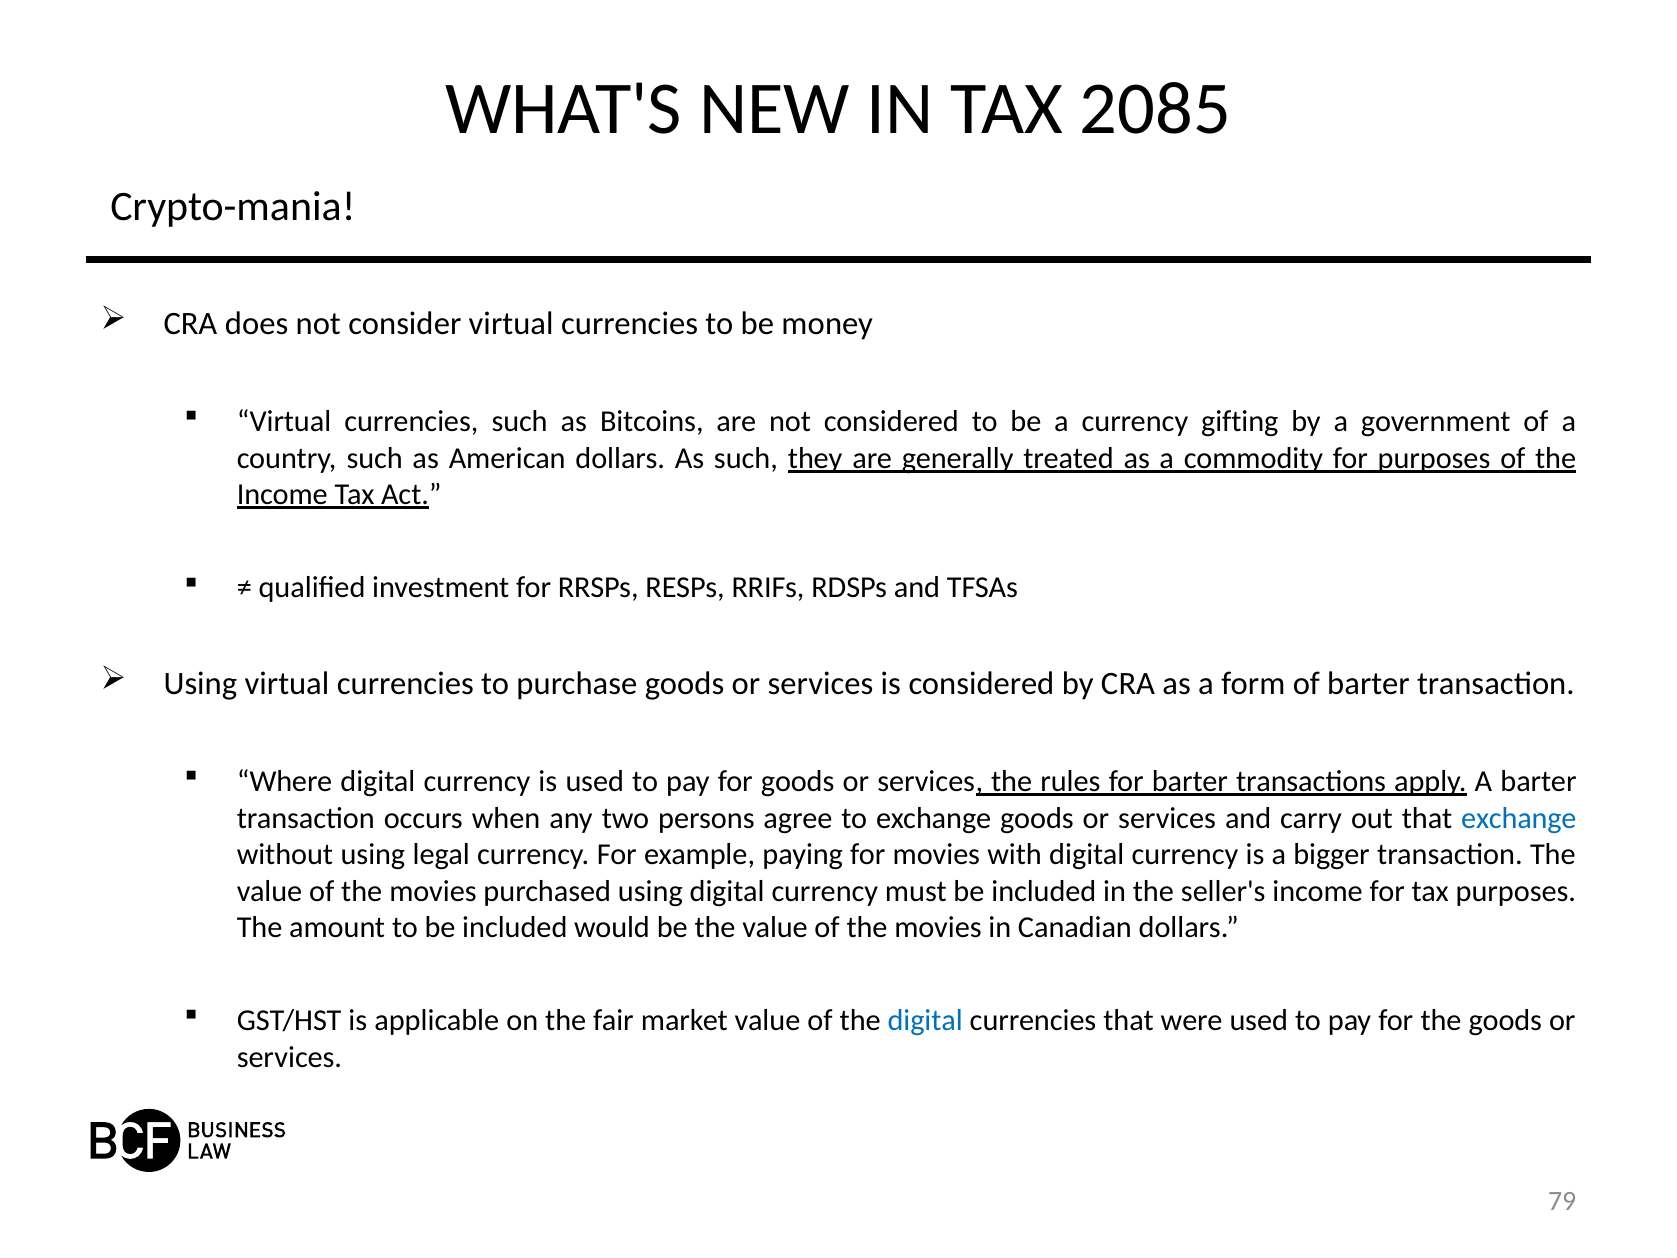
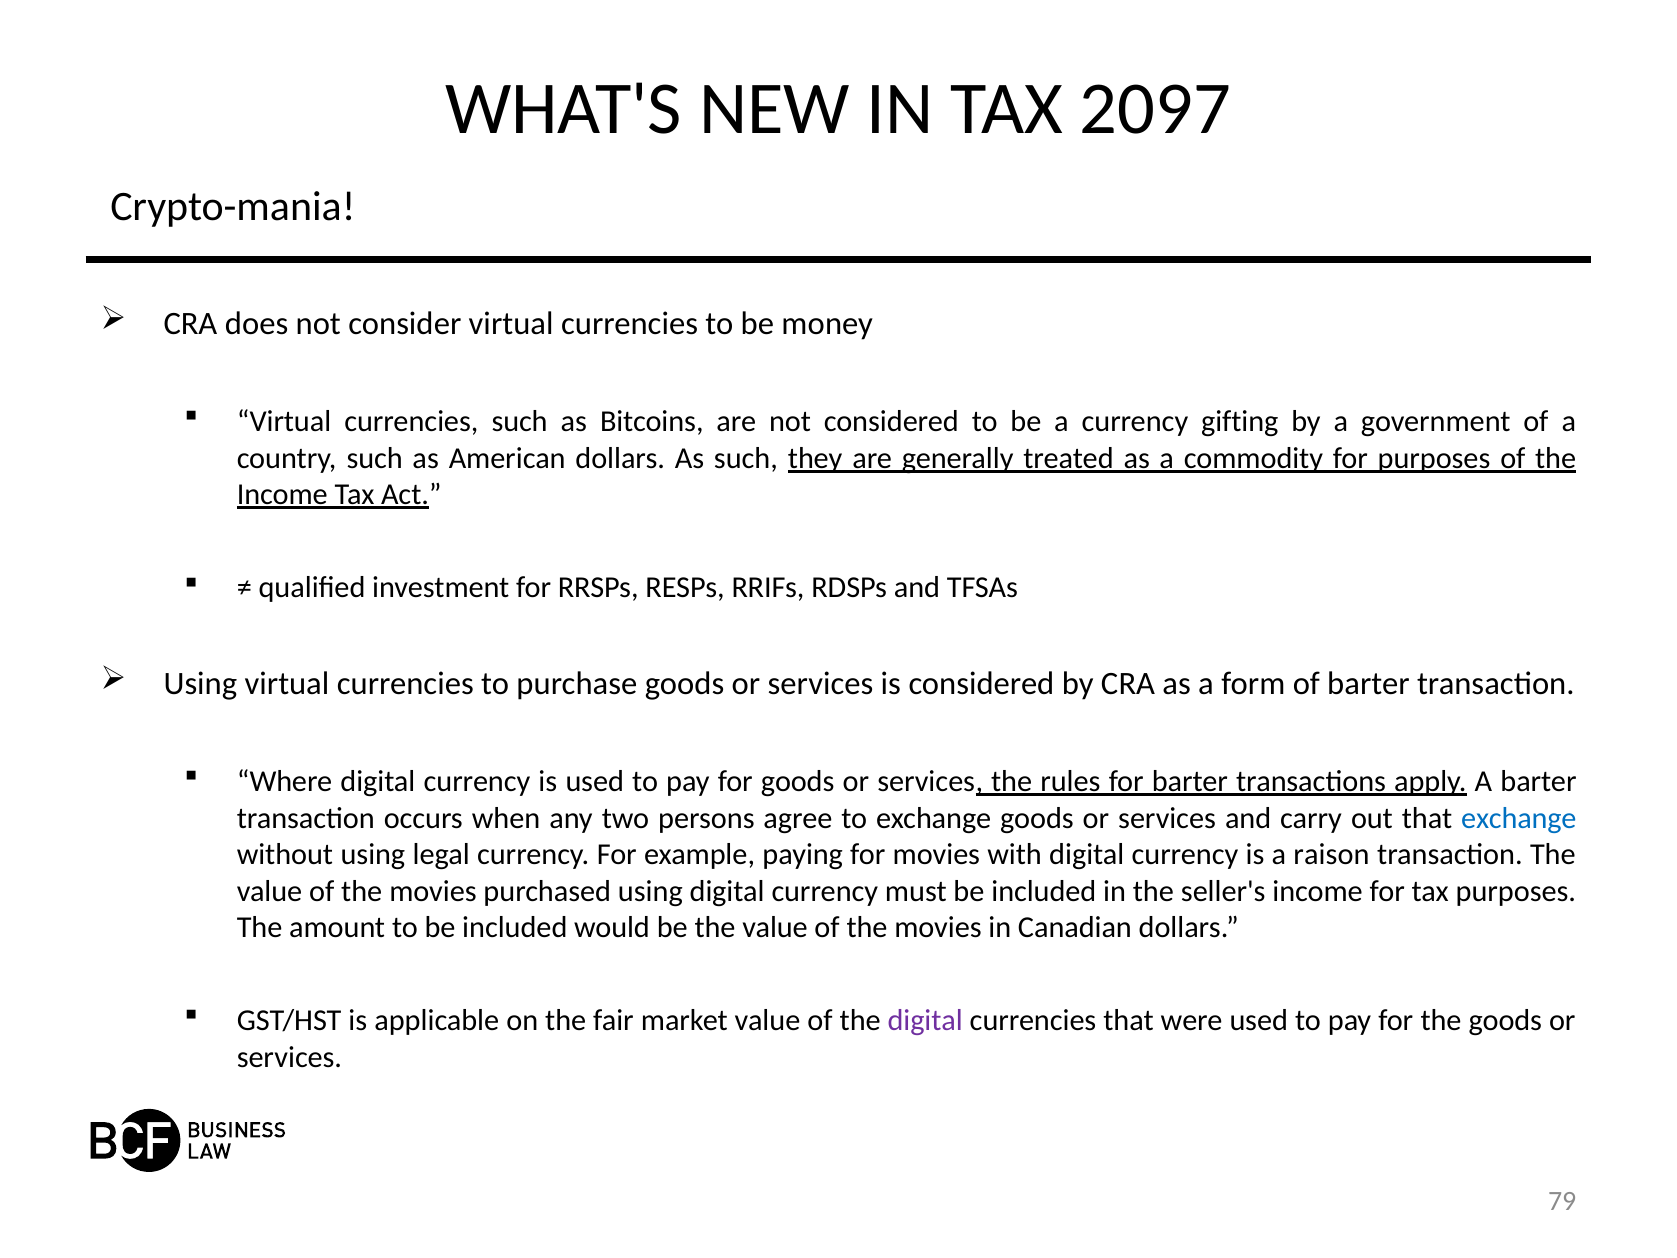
2085: 2085 -> 2097
bigger: bigger -> raison
digital at (925, 1020) colour: blue -> purple
